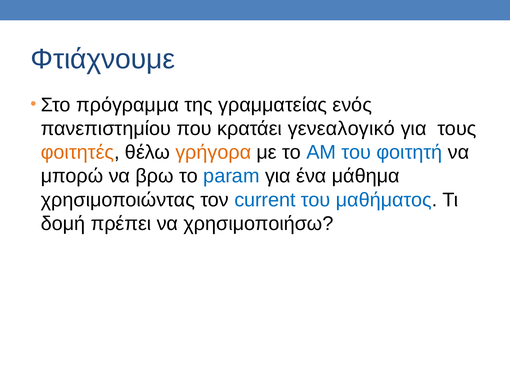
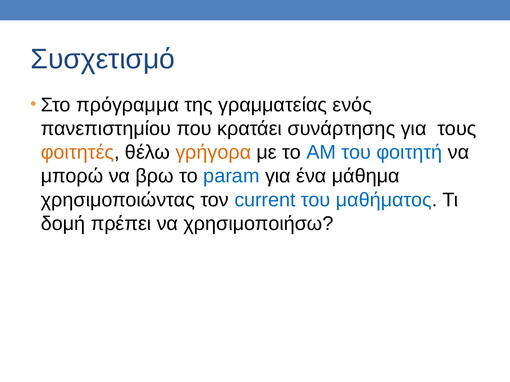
Φτιάχνουμε: Φτιάχνουμε -> Συσχετισμό
γενεαλογικό: γενεαλογικό -> συνάρτησης
